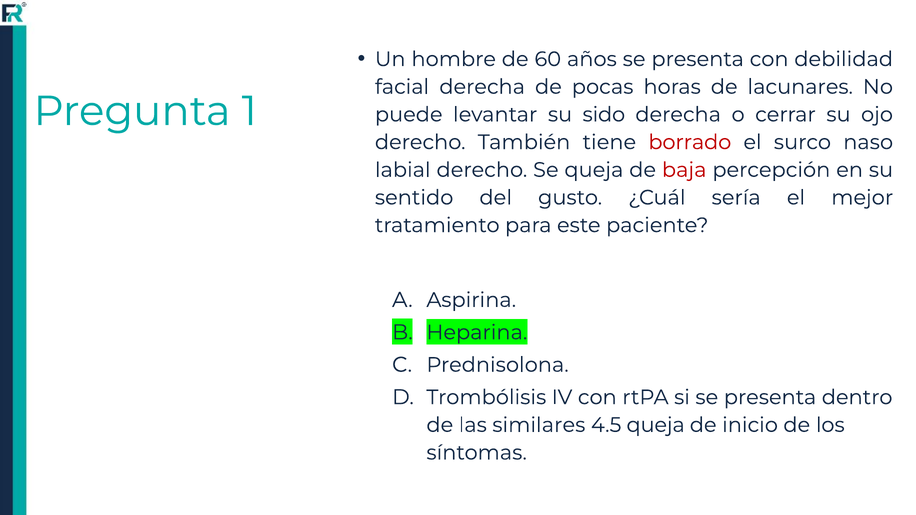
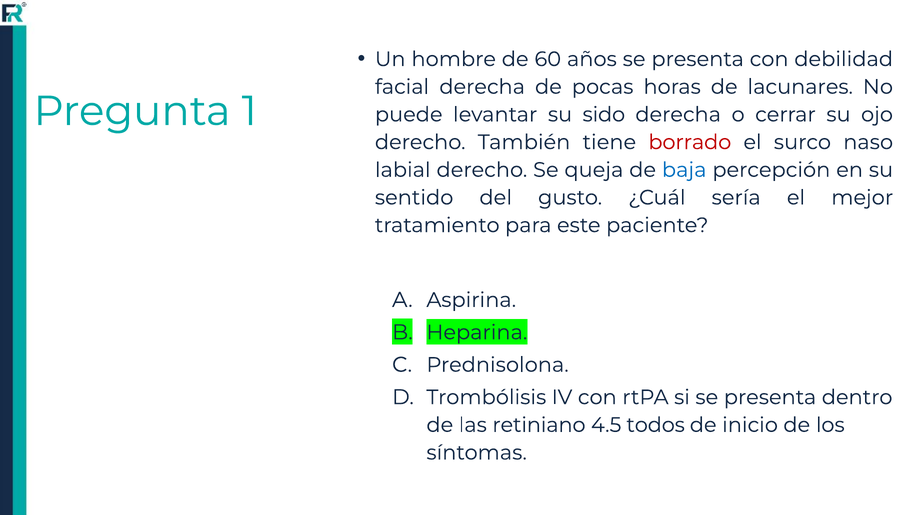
baja colour: red -> blue
similares: similares -> retiniano
4.5 queja: queja -> todos
